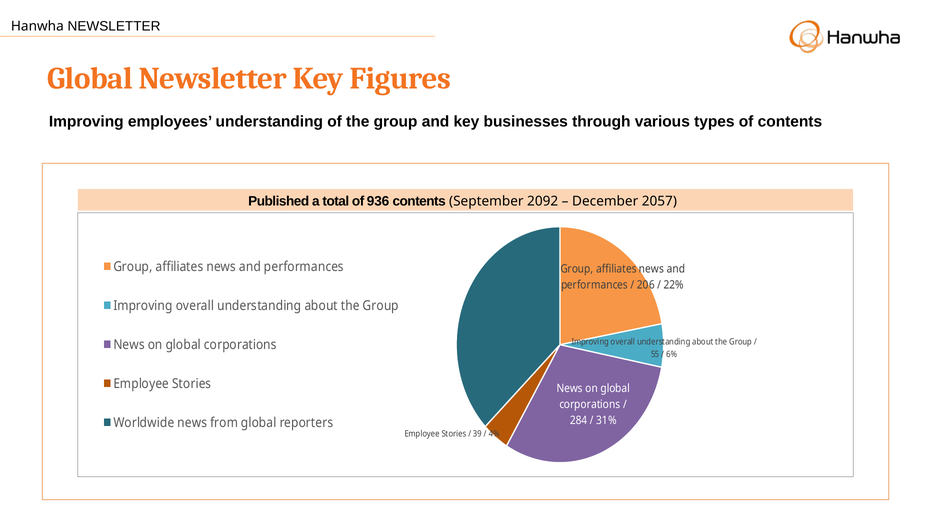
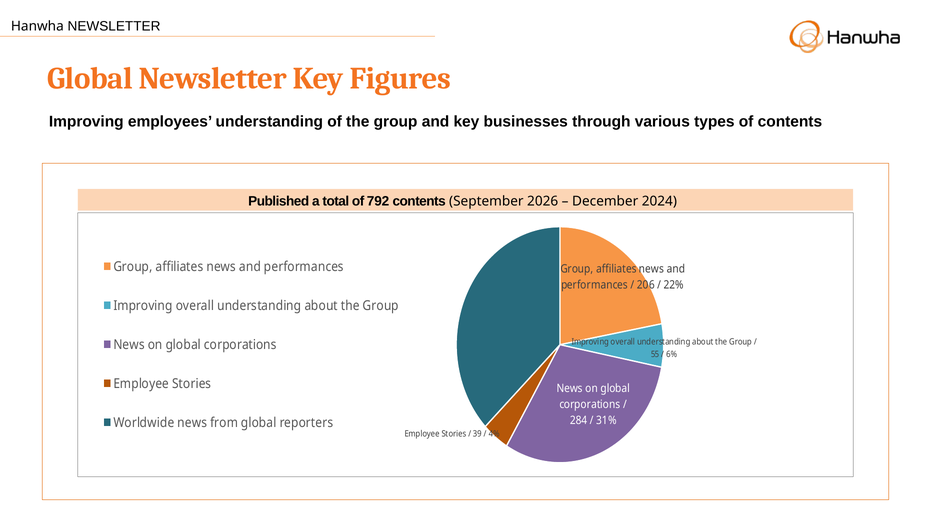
936: 936 -> 792
2092: 2092 -> 2026
2057: 2057 -> 2024
